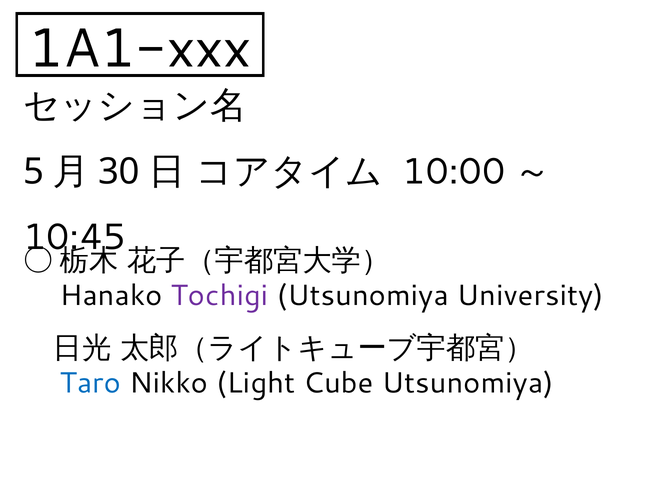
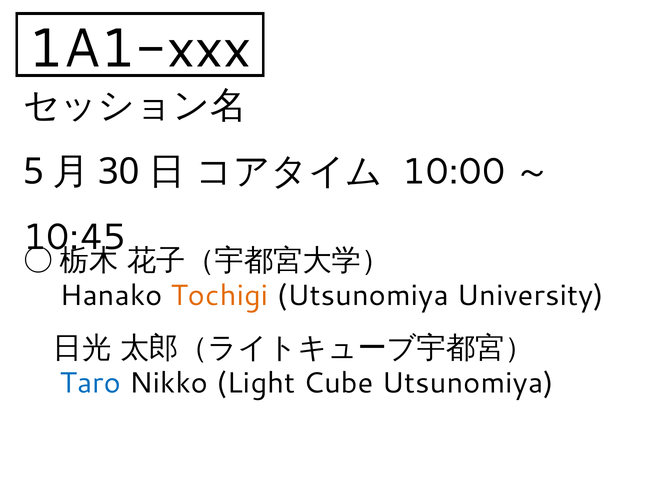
Tochigi colour: purple -> orange
